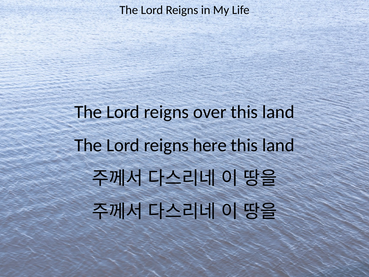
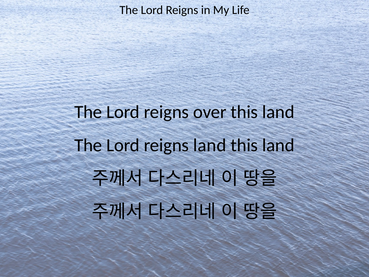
reigns here: here -> land
